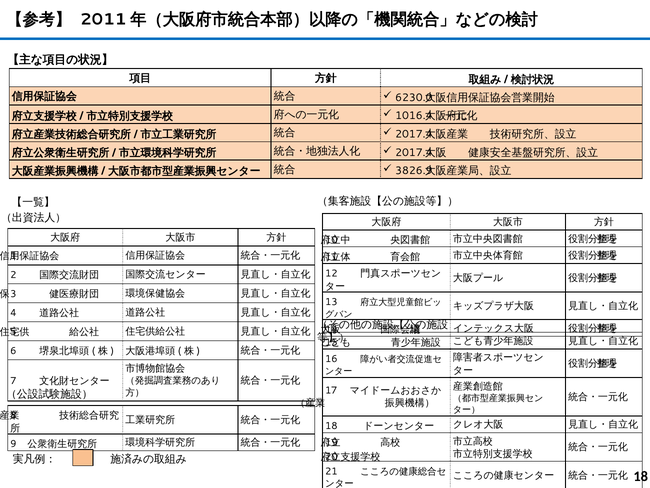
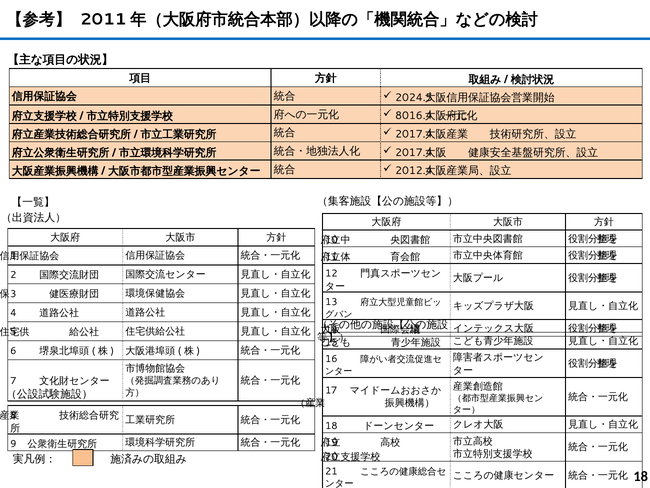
6230.0: 6230.0 -> 2024.5
1016.4: 1016.4 -> 8016.4
3826.9: 3826.9 -> 2012.4
